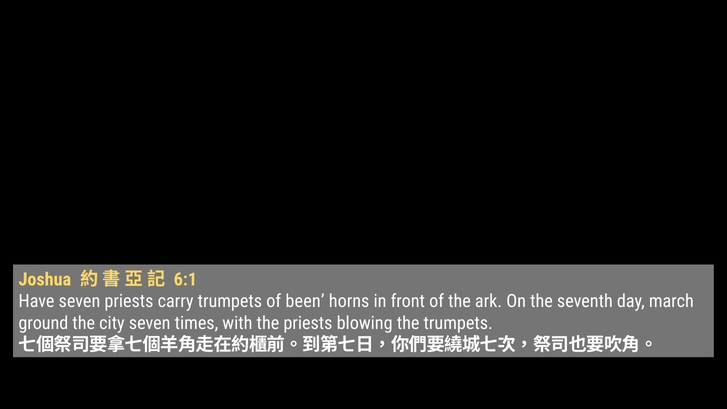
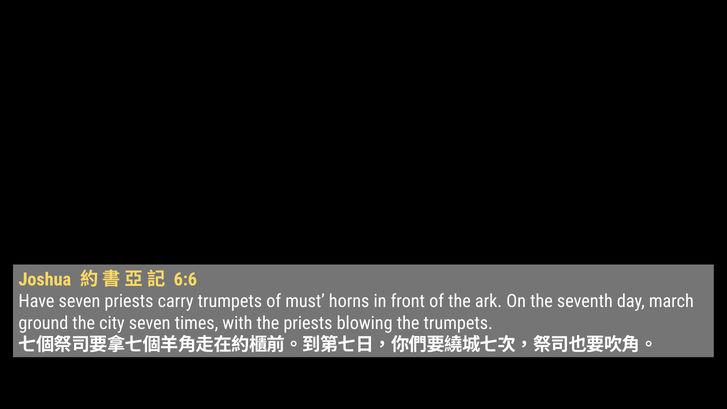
6:1: 6:1 -> 6:6
been: been -> must
